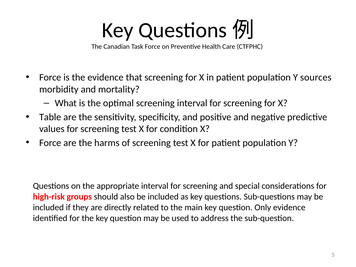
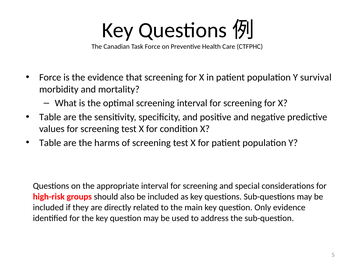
sources: sources -> survival
Force at (50, 143): Force -> Table
